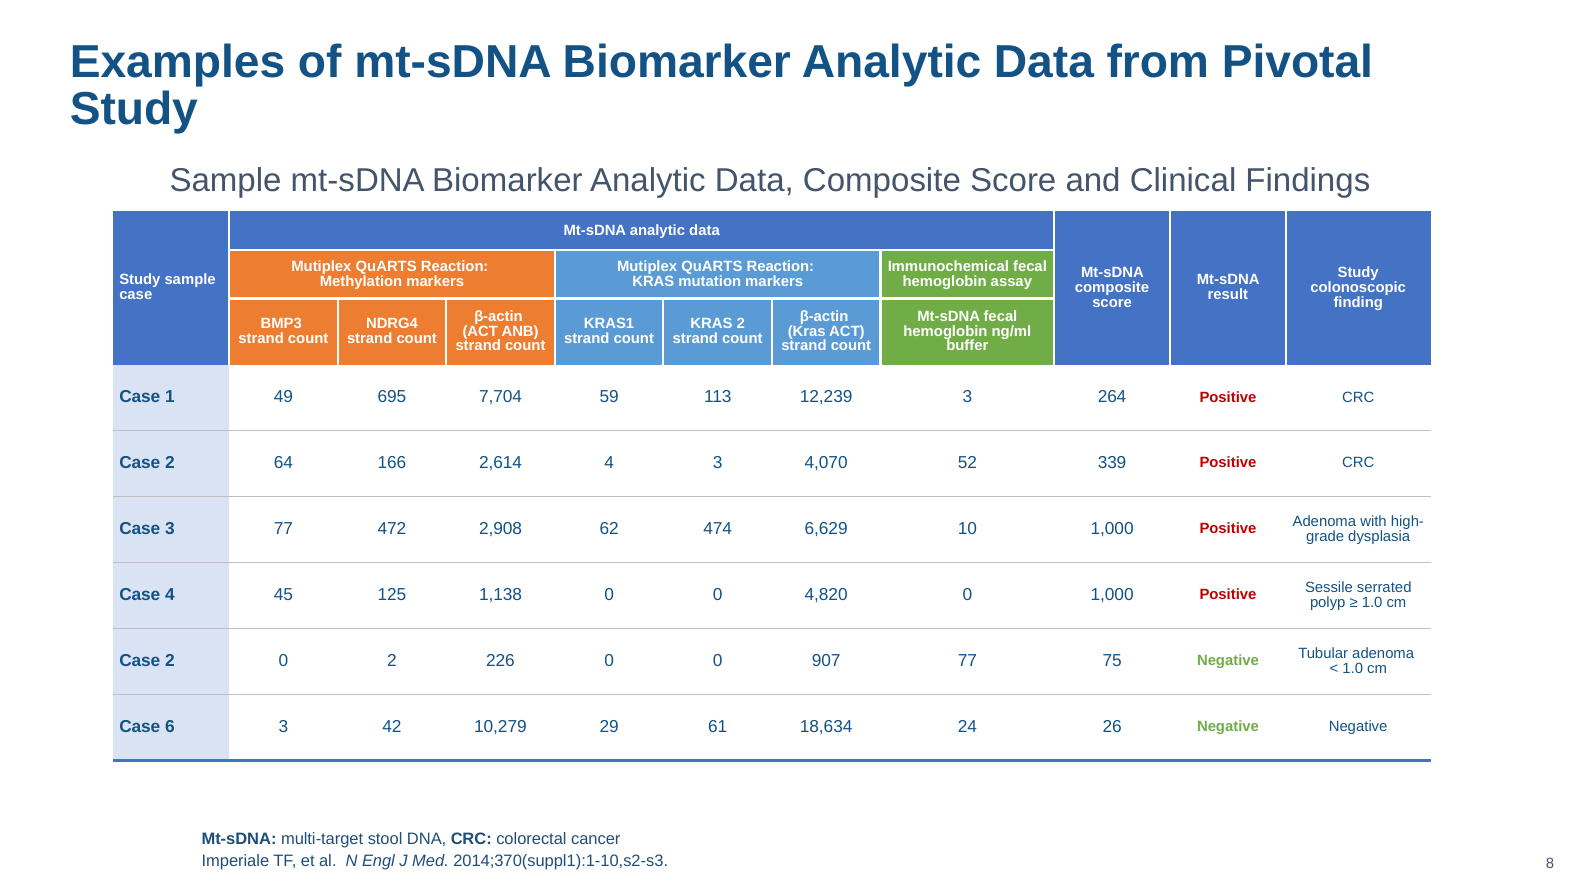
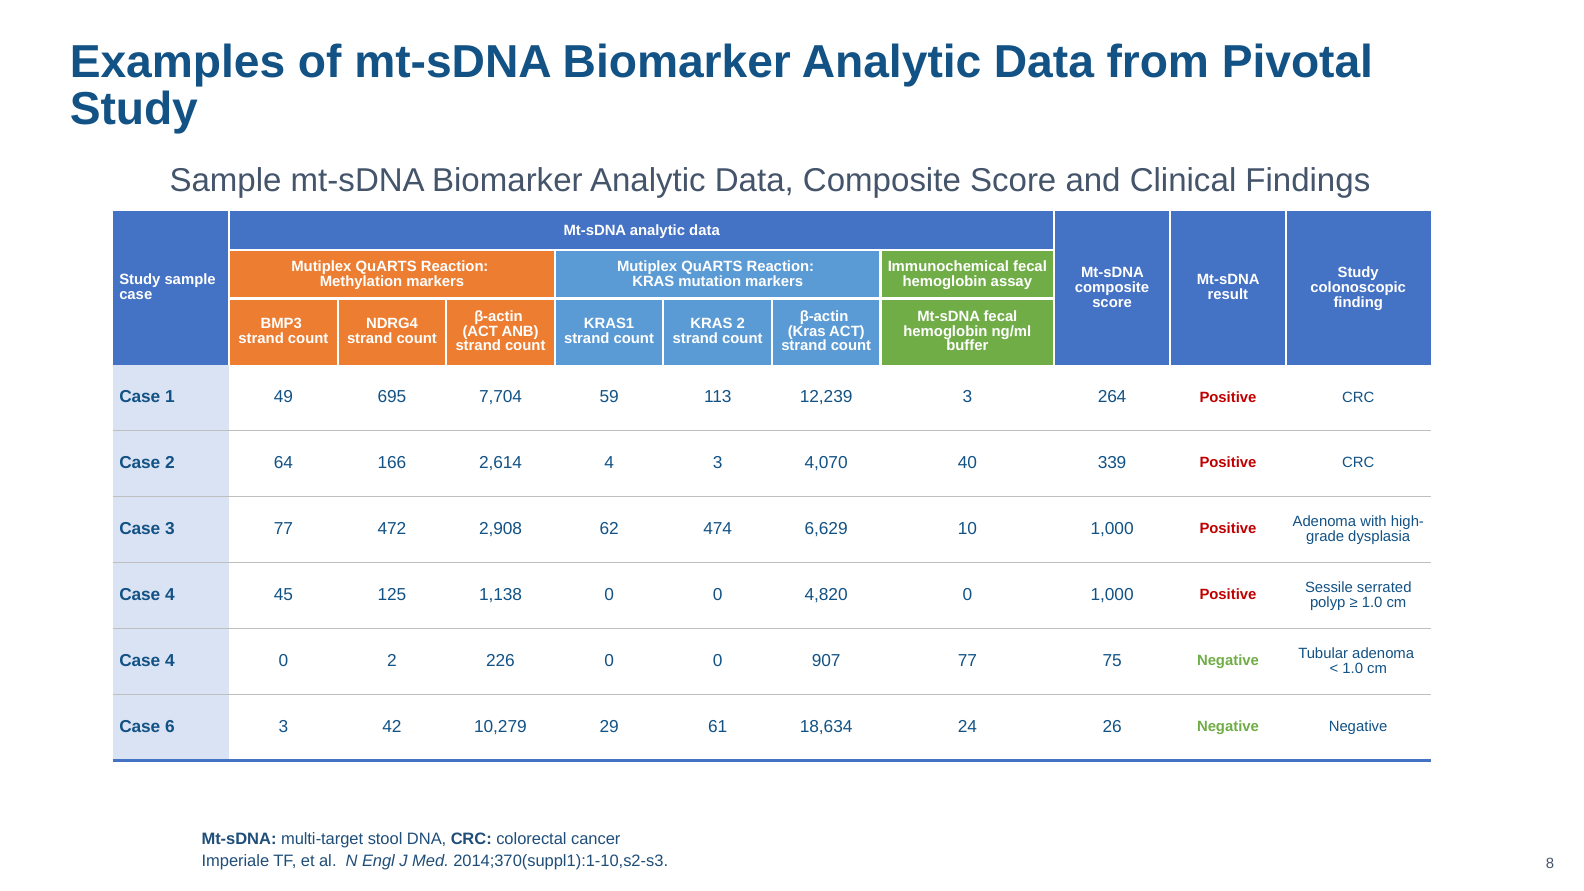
52: 52 -> 40
2 at (170, 661): 2 -> 4
